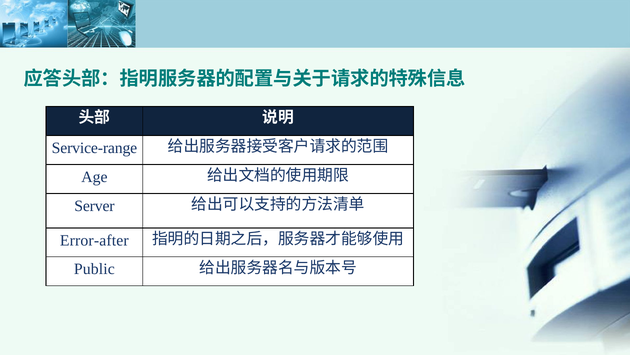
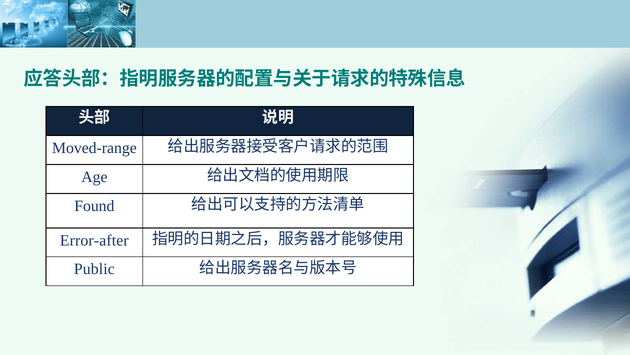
Service-range: Service-range -> Moved-range
Server: Server -> Found
